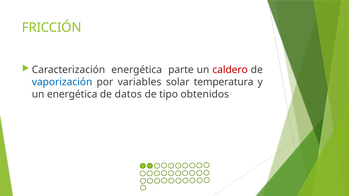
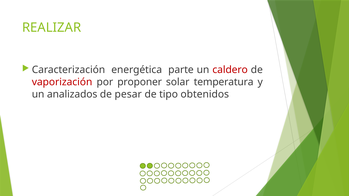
FRICCIÓN: FRICCIÓN -> REALIZAR
vaporización colour: blue -> red
variables: variables -> proponer
un energética: energética -> analizados
datos: datos -> pesar
